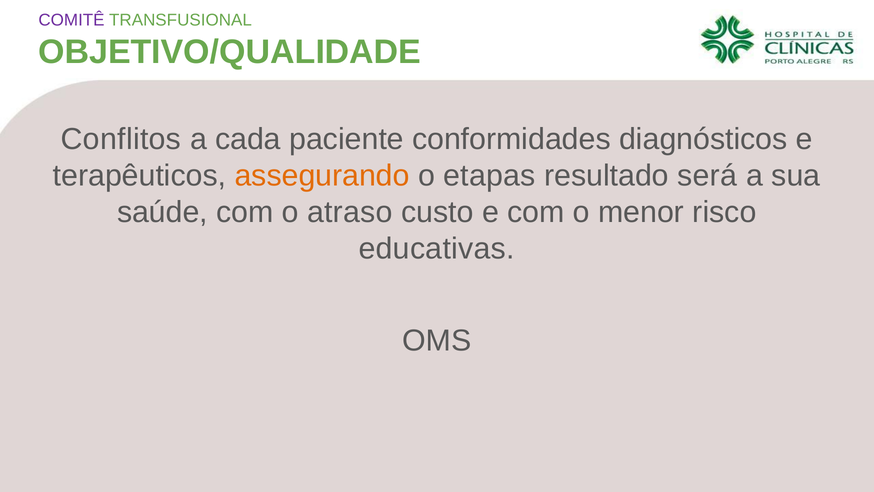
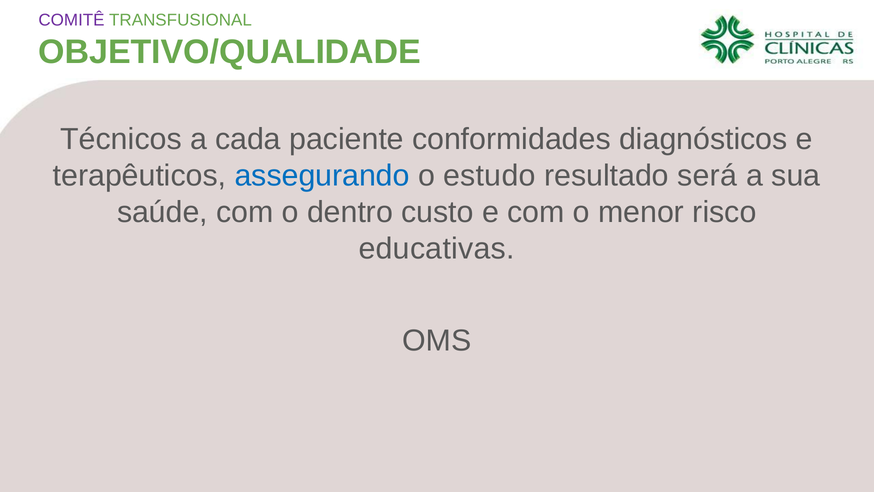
Conflitos: Conflitos -> Técnicos
assegurando colour: orange -> blue
etapas: etapas -> estudo
atraso: atraso -> dentro
